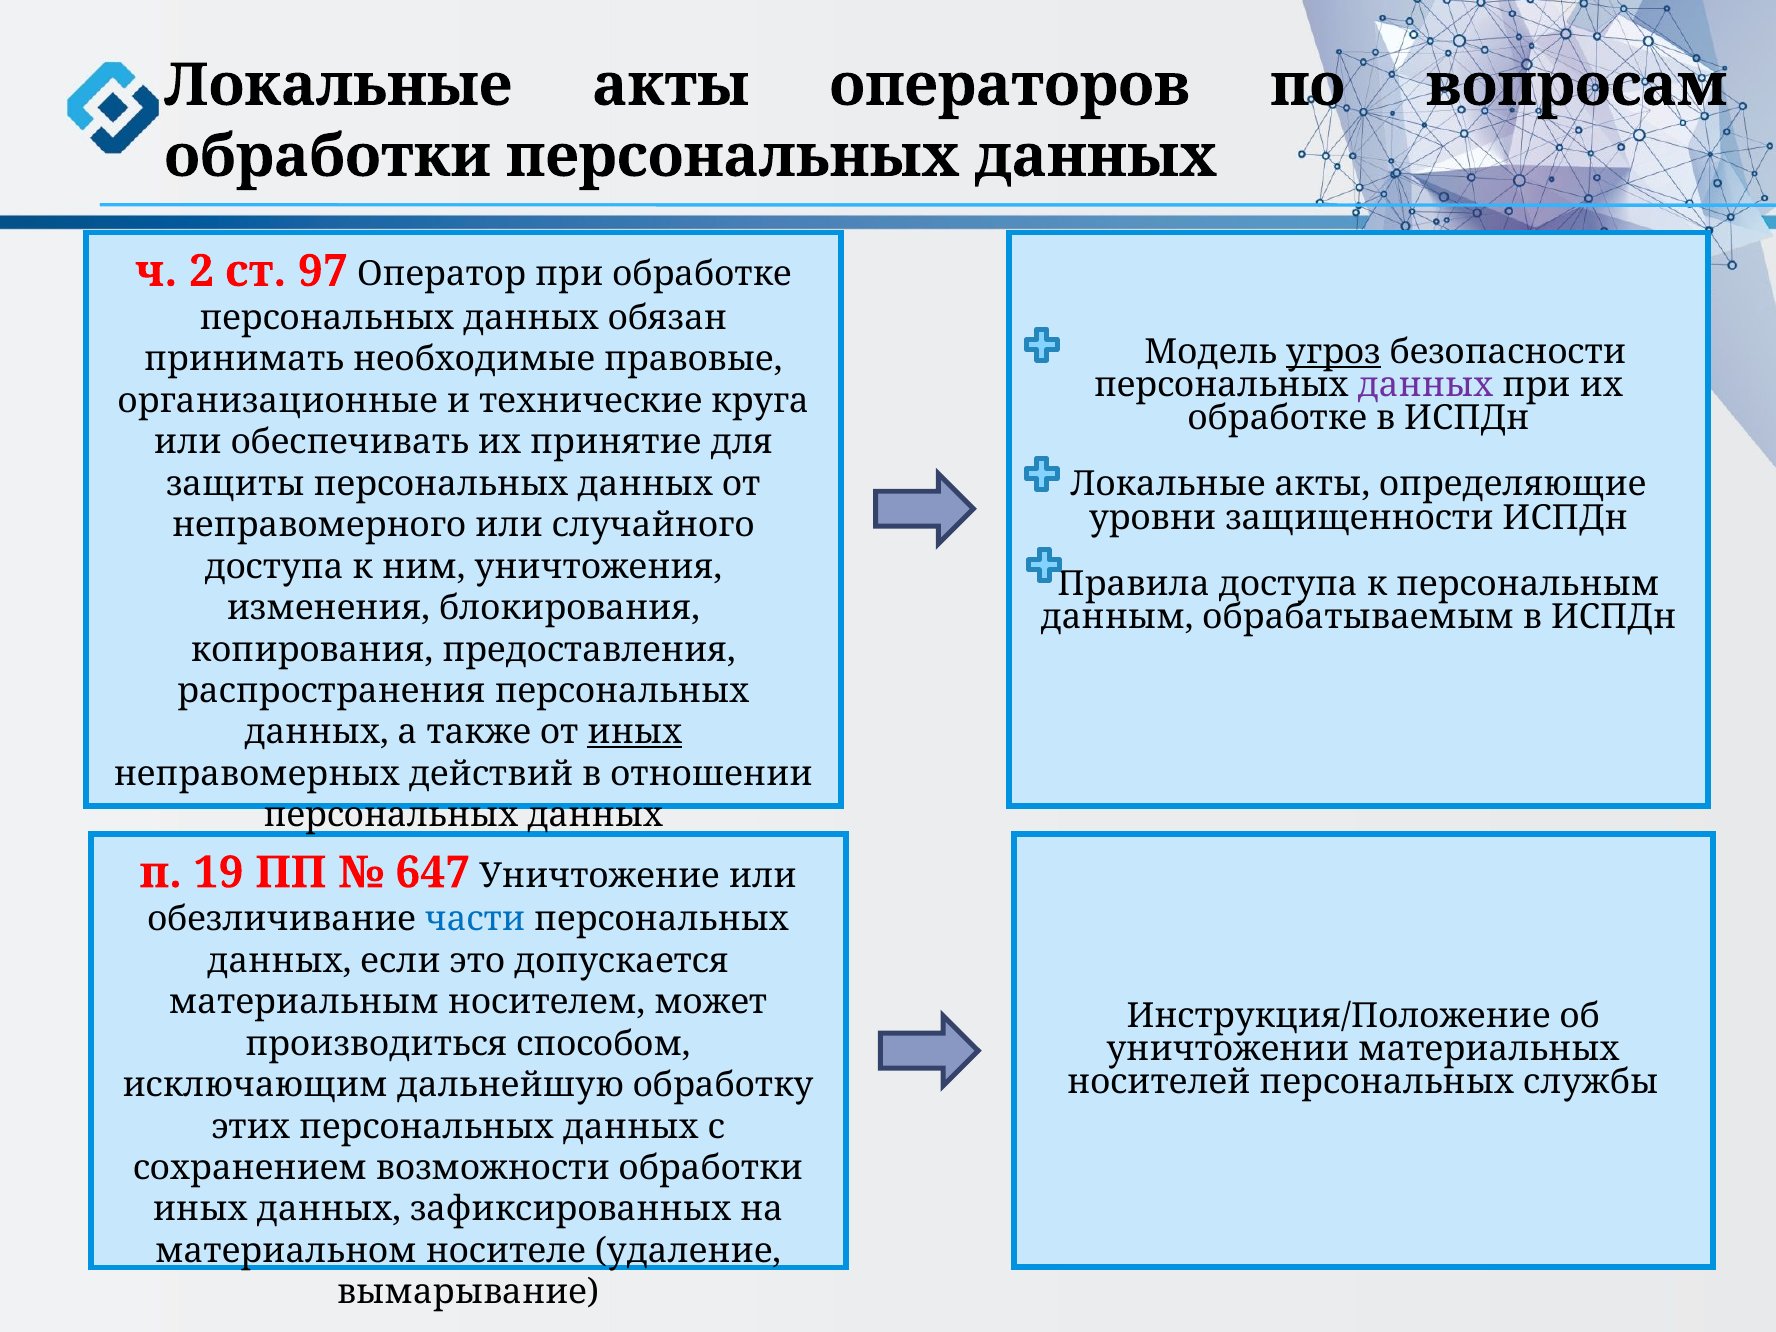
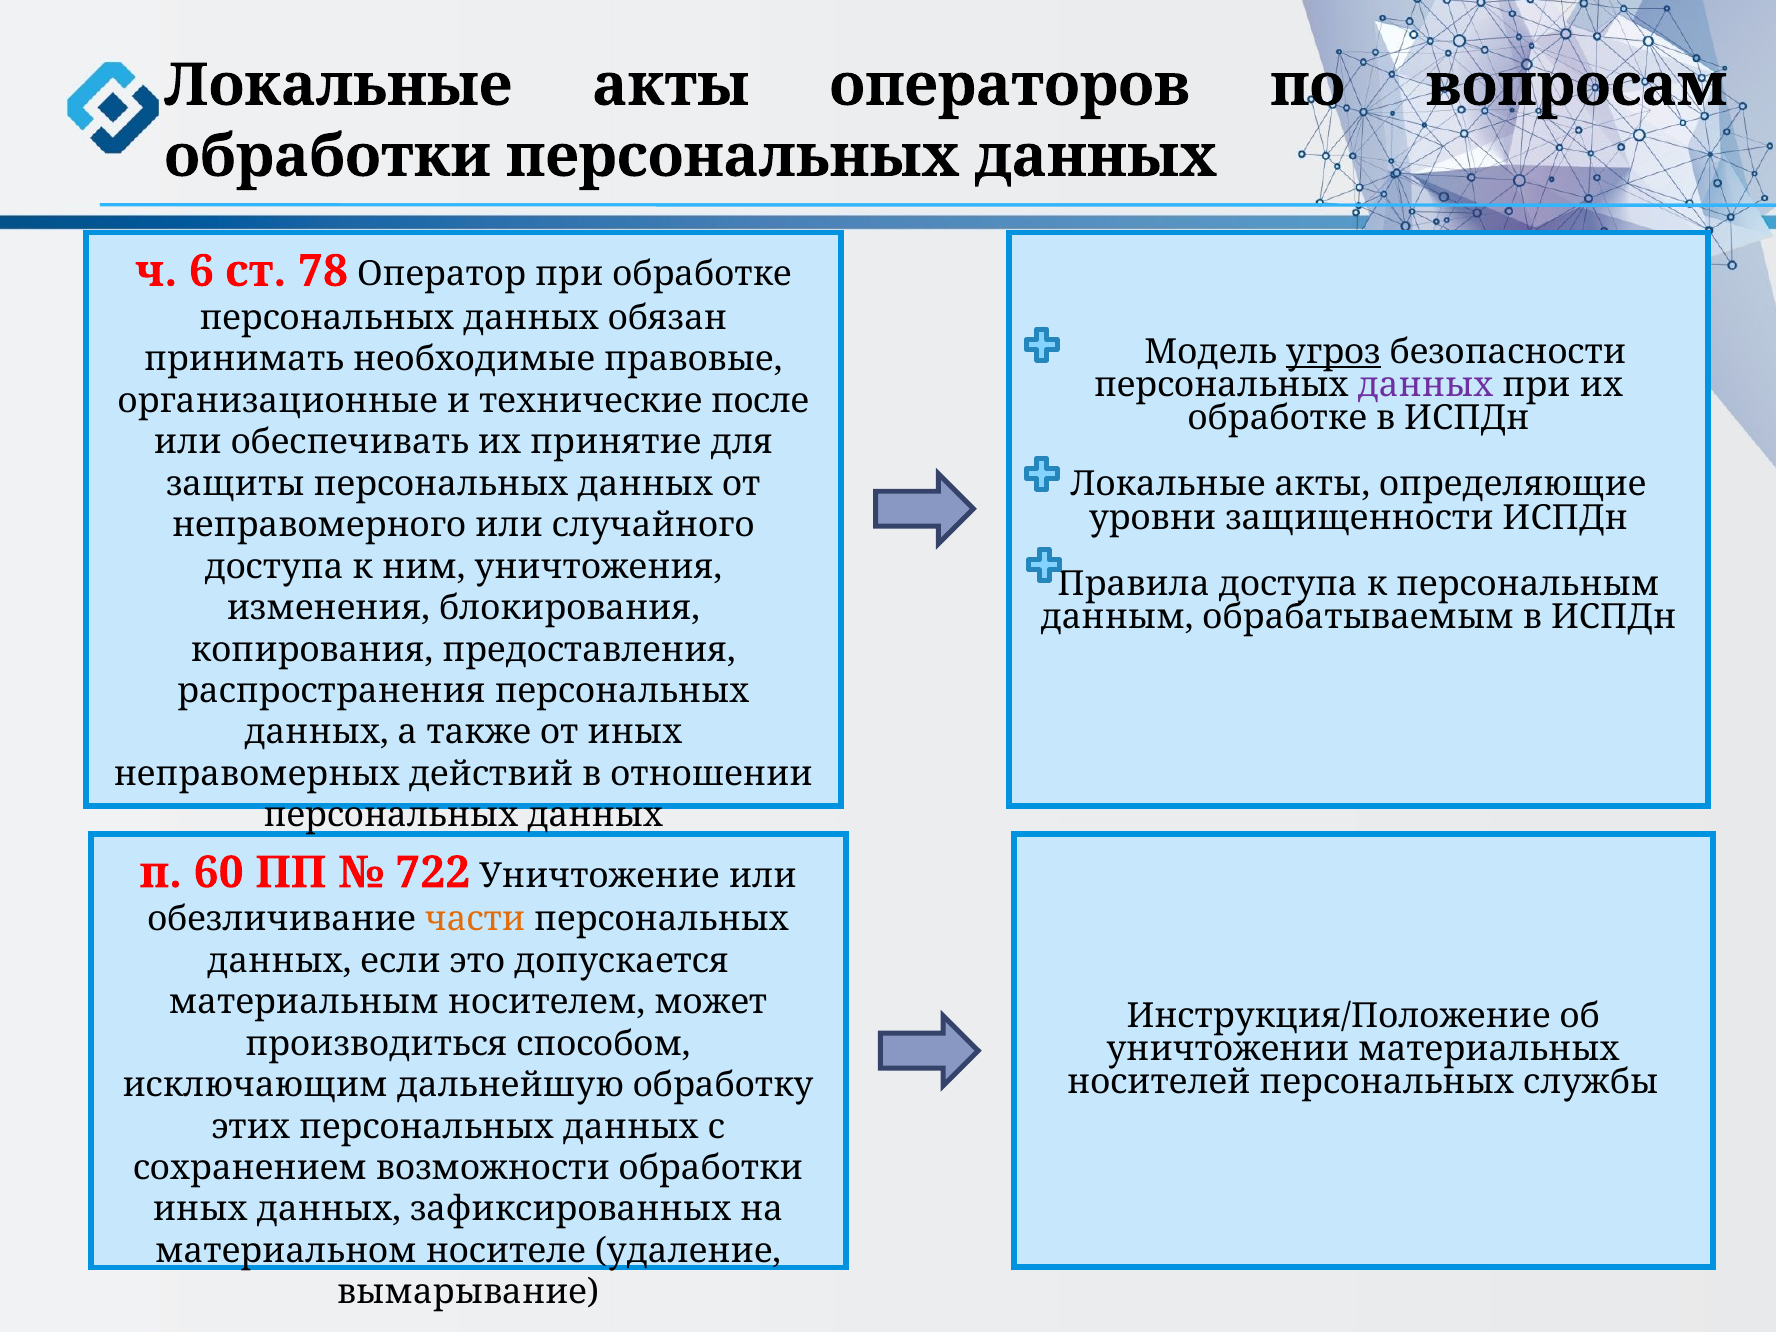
2: 2 -> 6
97: 97 -> 78
круга: круга -> после
иных at (635, 733) underline: present -> none
19: 19 -> 60
647: 647 -> 722
части colour: blue -> orange
